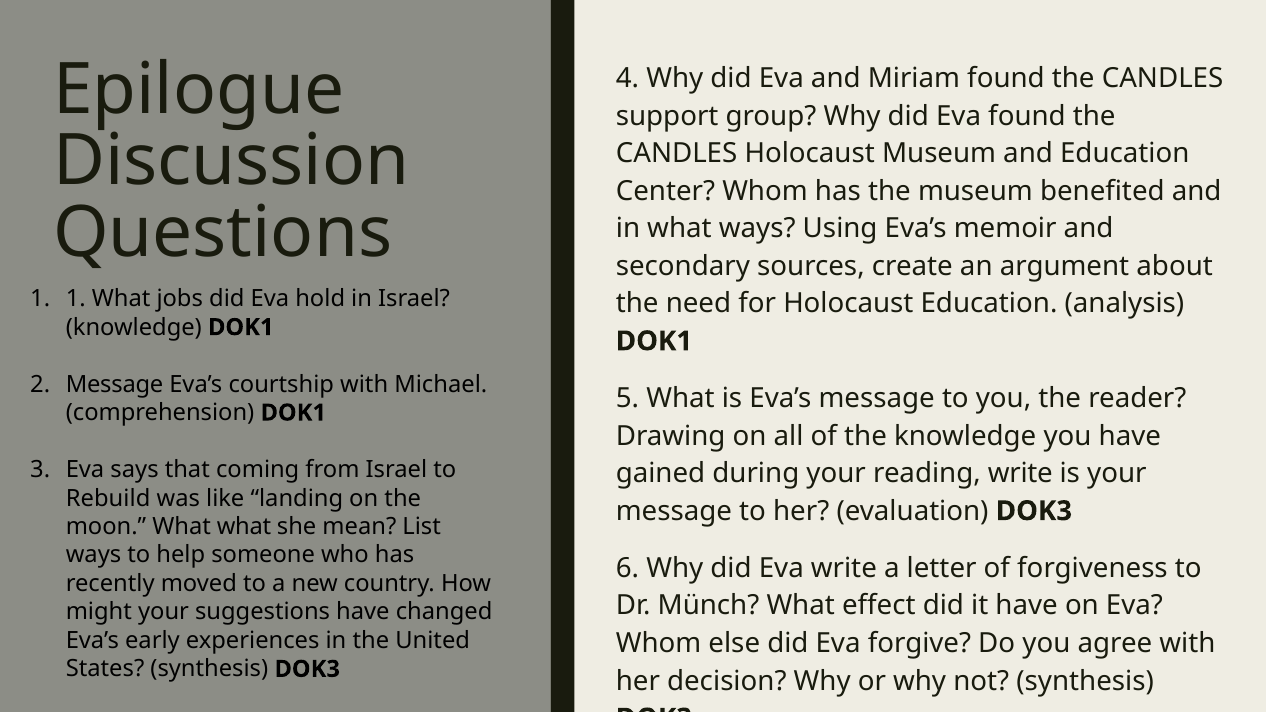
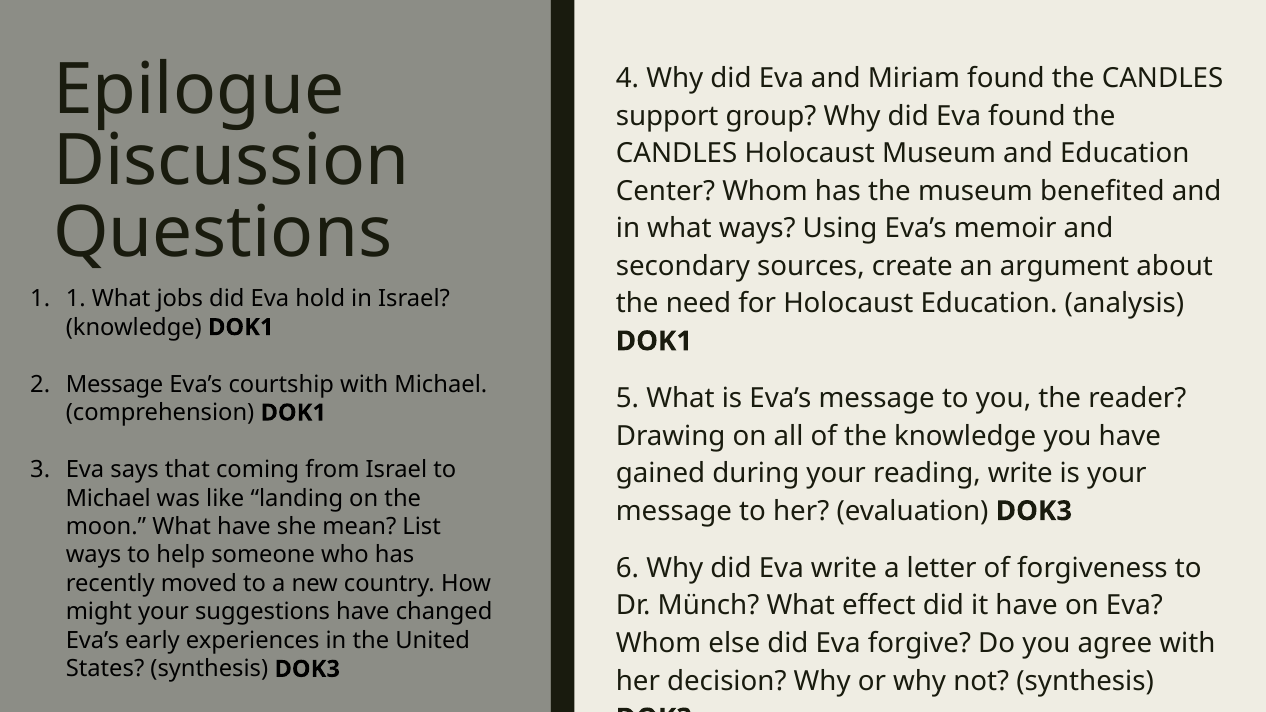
Rebuild at (108, 498): Rebuild -> Michael
What what: what -> have
